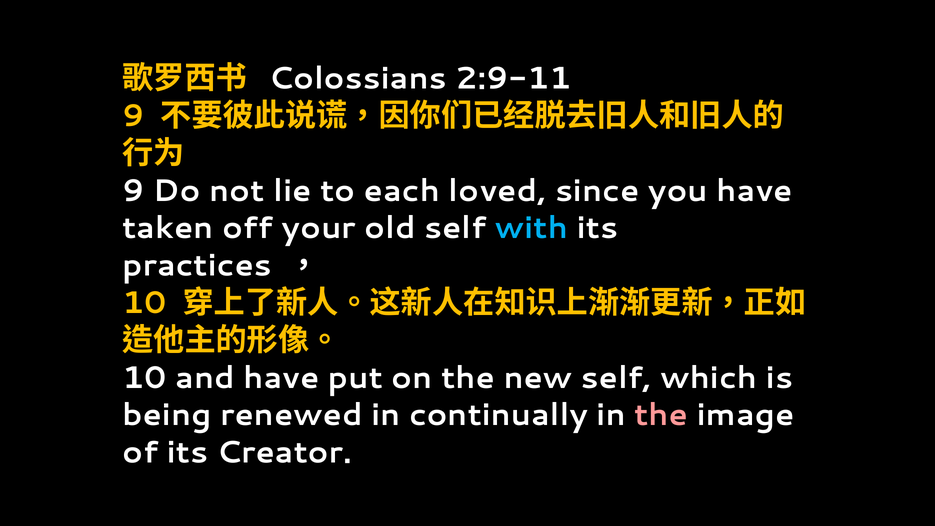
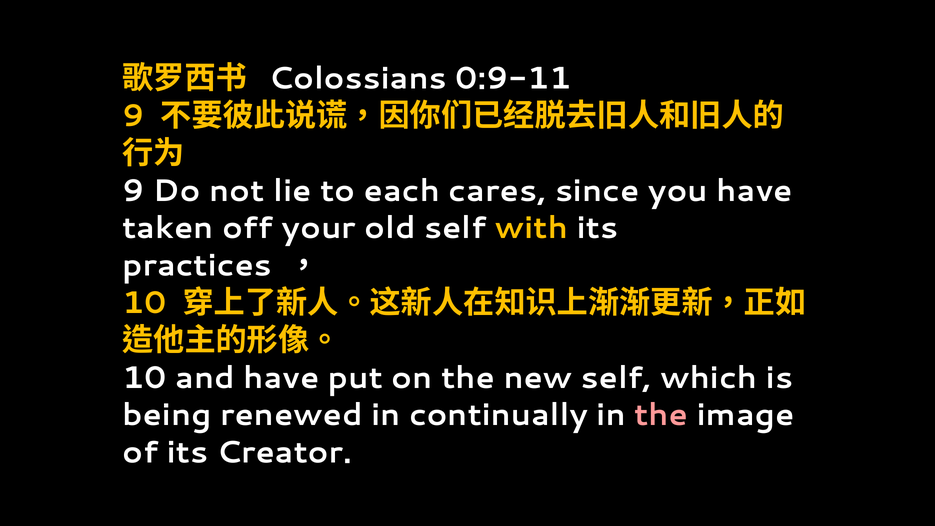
2:9-11: 2:9-11 -> 0:9-11
loved: loved -> cares
with colour: light blue -> yellow
